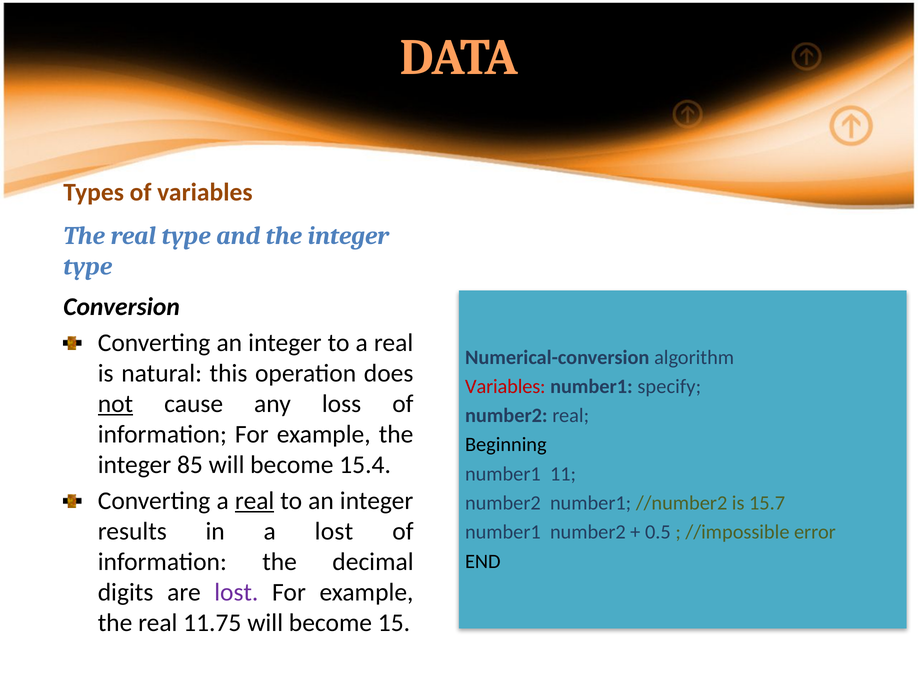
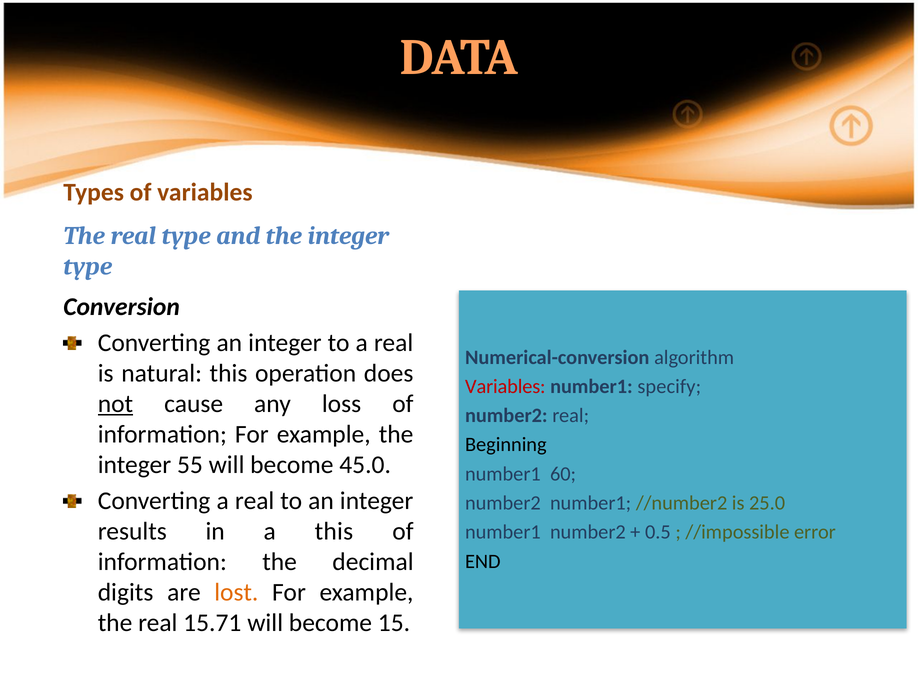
85: 85 -> 55
15.4: 15.4 -> 45.0
11: 11 -> 60
real at (255, 501) underline: present -> none
15.7: 15.7 -> 25.0
a lost: lost -> this
lost at (236, 593) colour: purple -> orange
11.75: 11.75 -> 15.71
